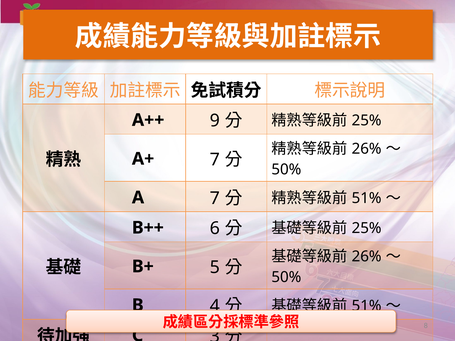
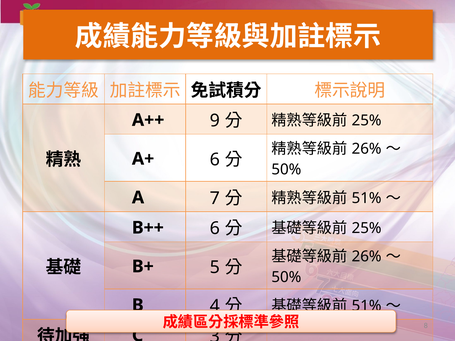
A+ 7: 7 -> 6
